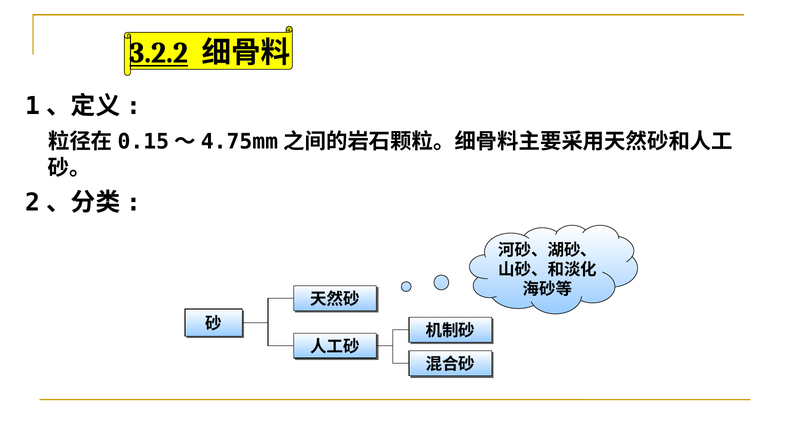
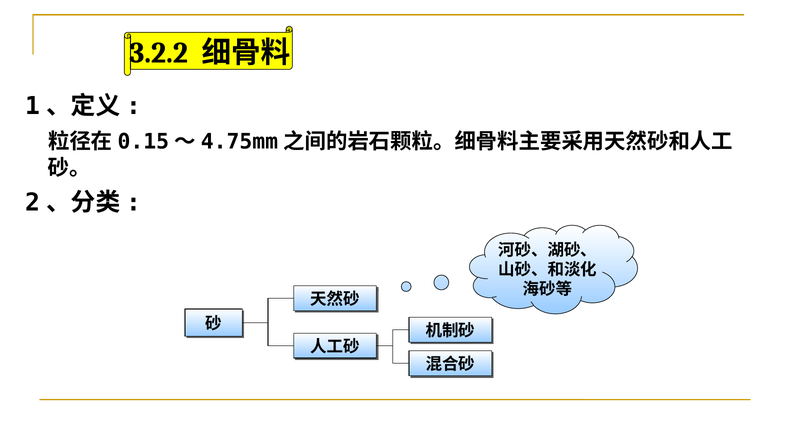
3.2.2 underline: present -> none
